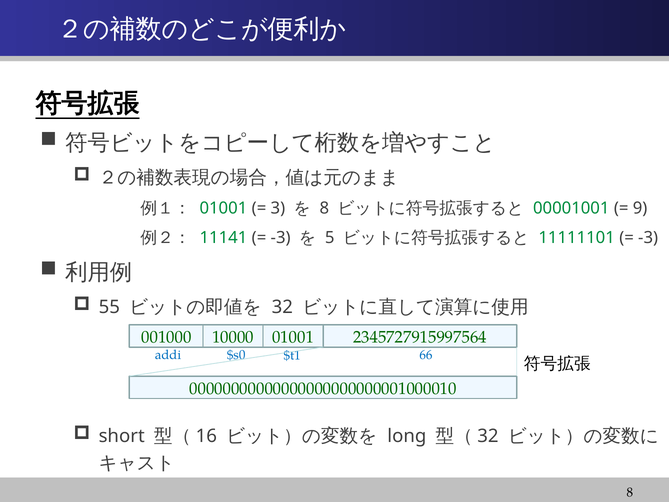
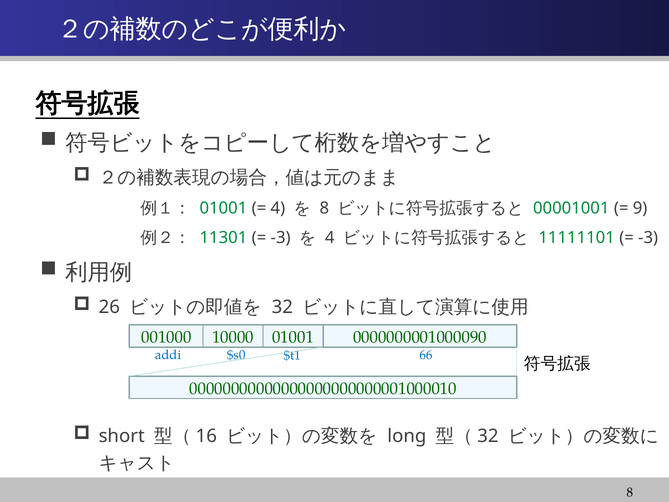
3 at (278, 208): 3 -> 4
11141: 11141 -> 11301
5 at (330, 238): 5 -> 4
55: 55 -> 26
2345727915997564: 2345727915997564 -> 0000000001000090
